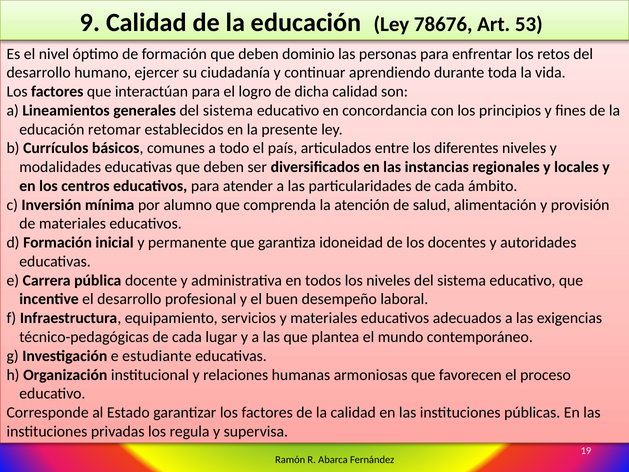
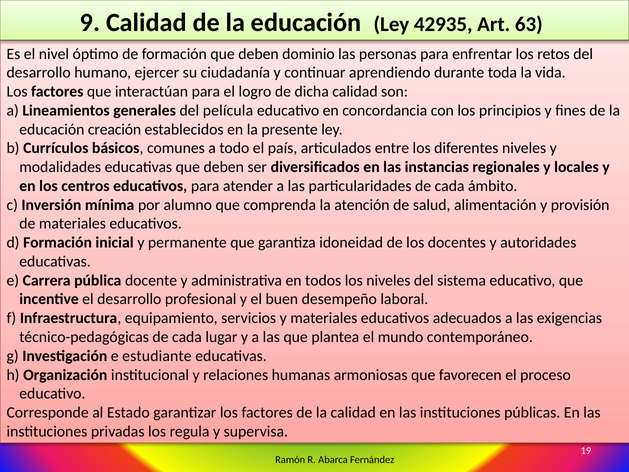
78676: 78676 -> 42935
53: 53 -> 63
generales del sistema: sistema -> película
retomar: retomar -> creación
